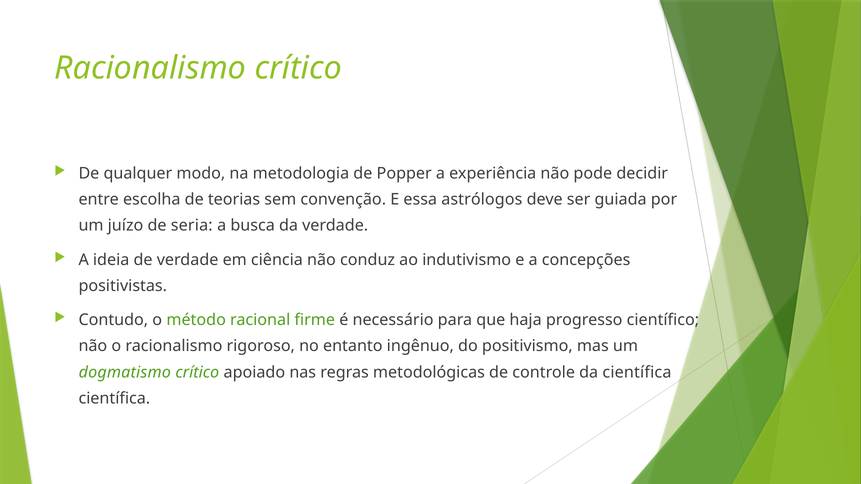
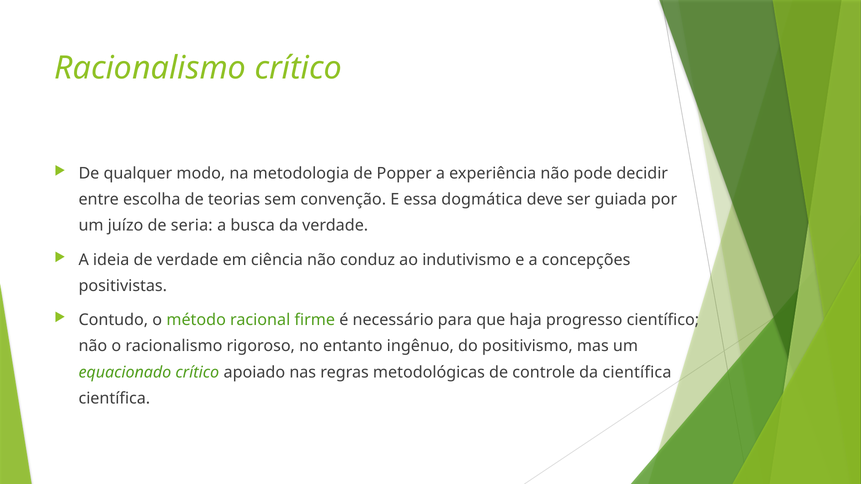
astrólogos: astrólogos -> dogmática
dogmatismo: dogmatismo -> equacionado
